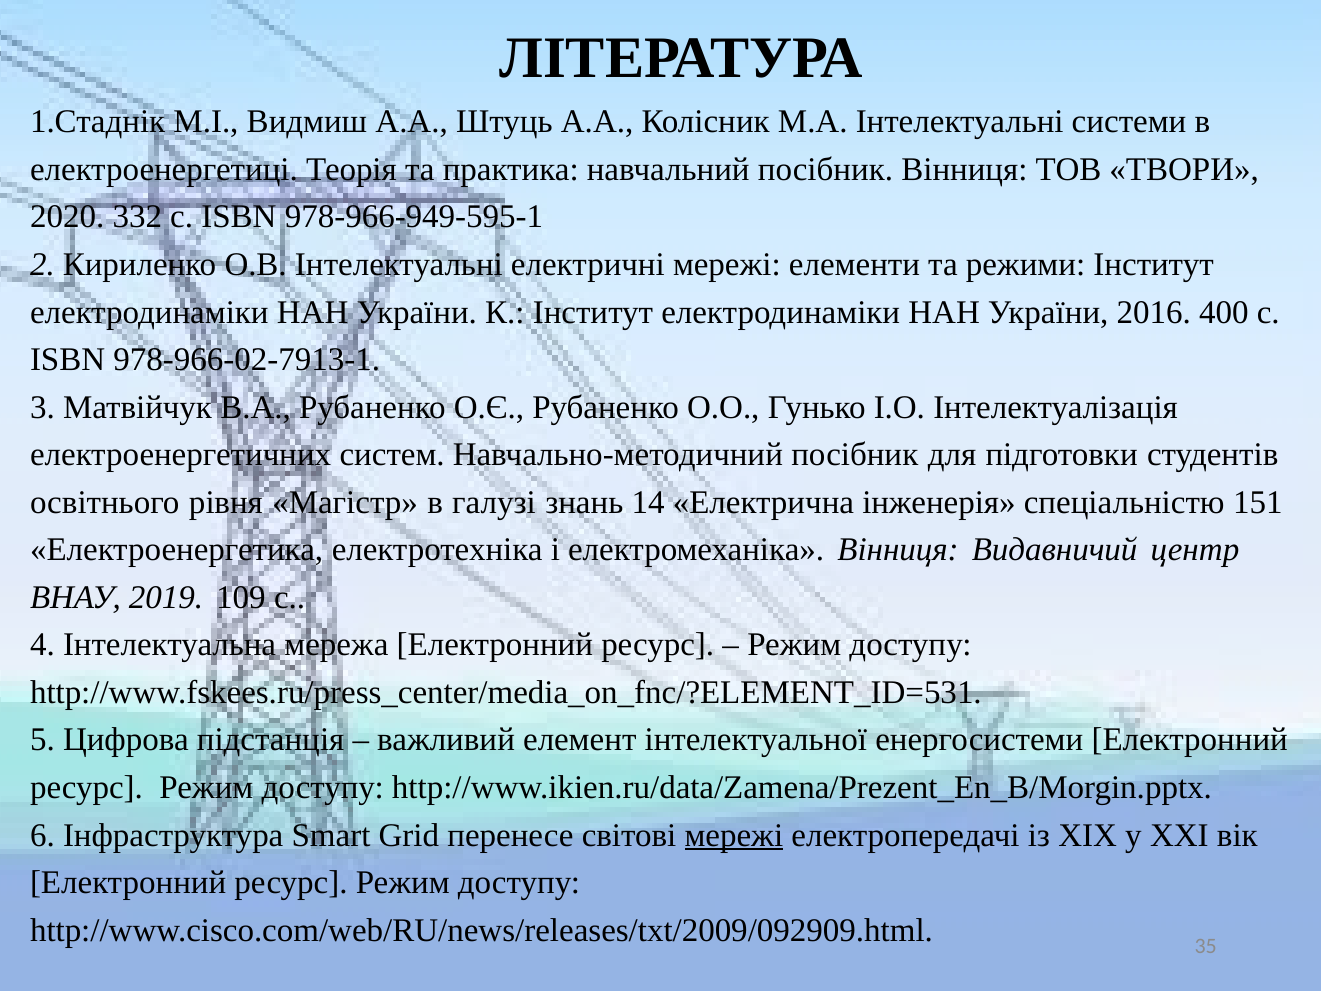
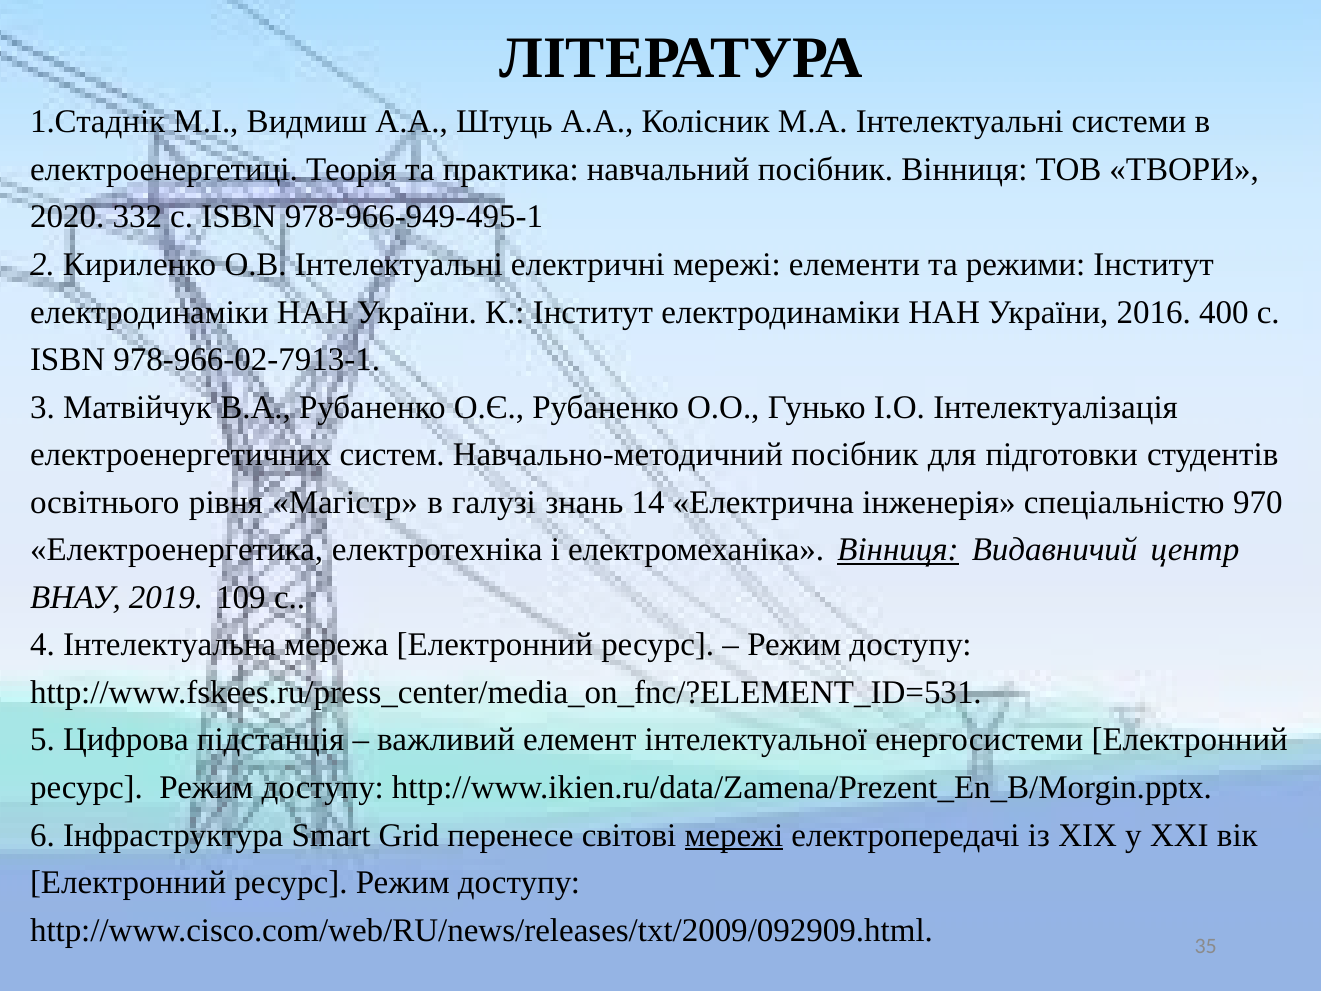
978-966-949-595-1: 978-966-949-595-1 -> 978-966-949-495-1
151: 151 -> 970
Вінниця at (898, 550) underline: none -> present
